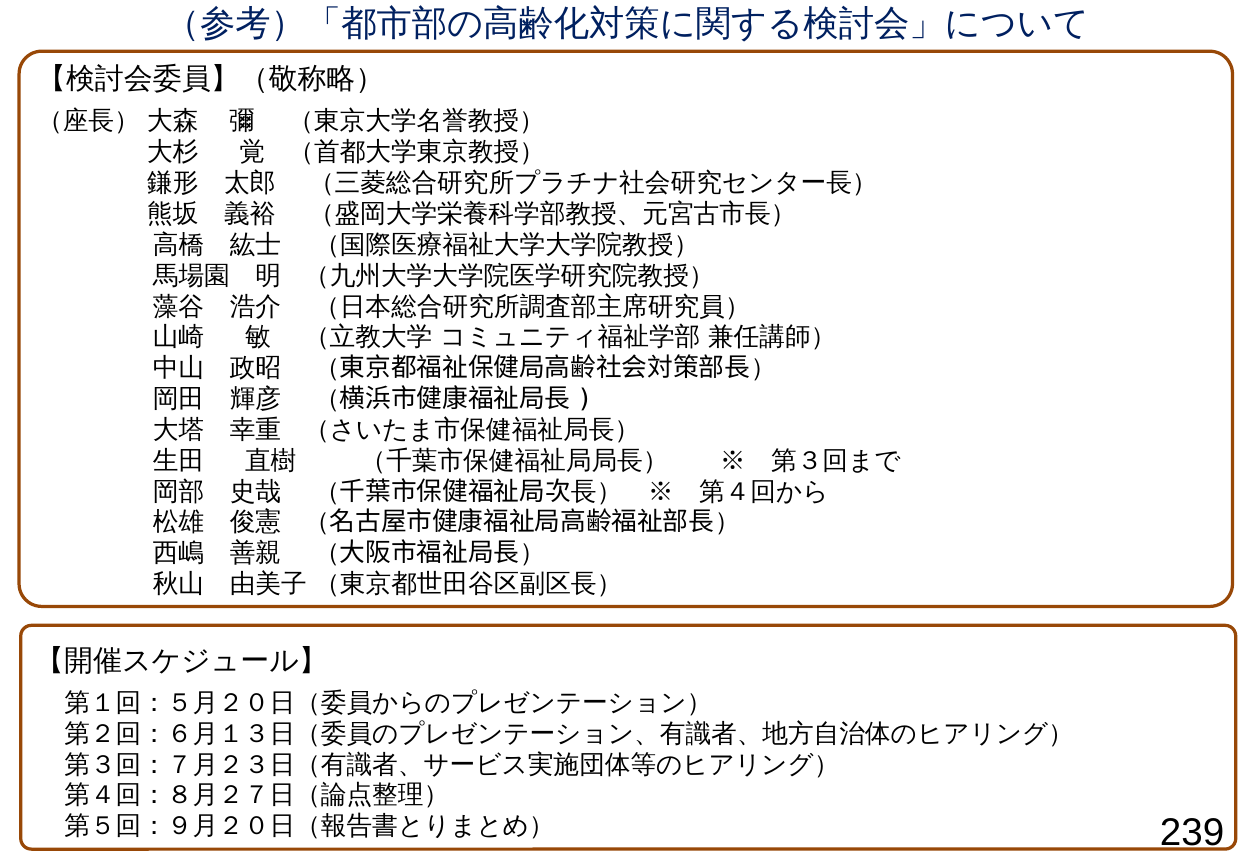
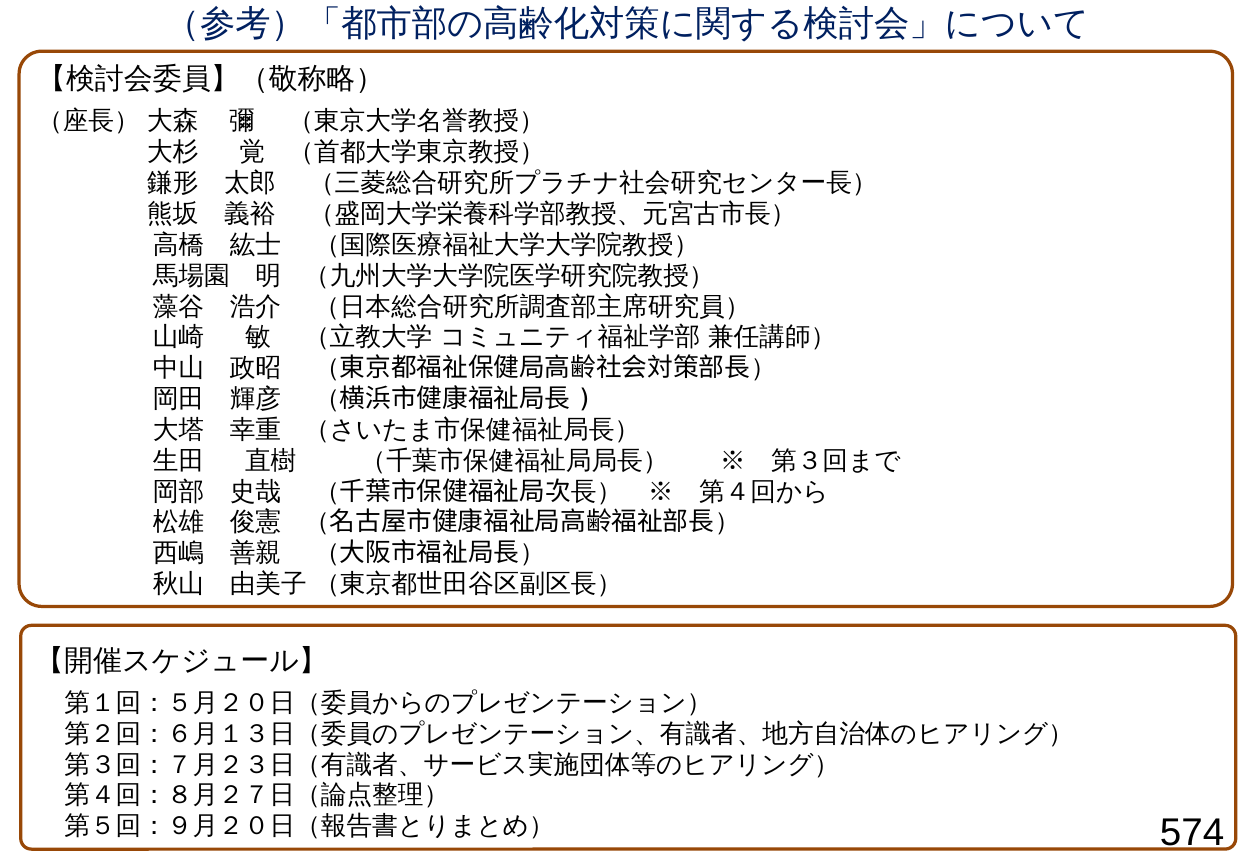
239: 239 -> 574
